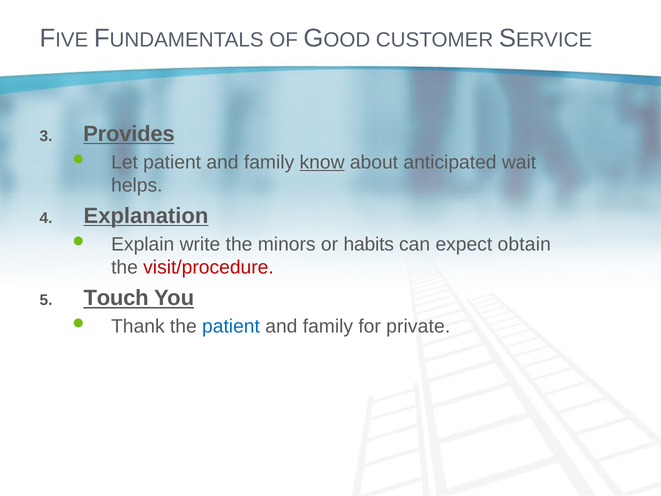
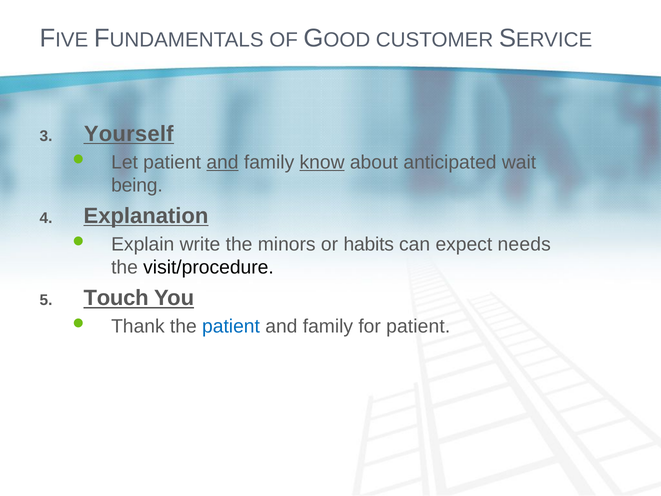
Provides: Provides -> Yourself
and at (222, 162) underline: none -> present
helps: helps -> being
obtain: obtain -> needs
visit/procedure colour: red -> black
for private: private -> patient
